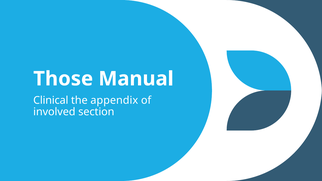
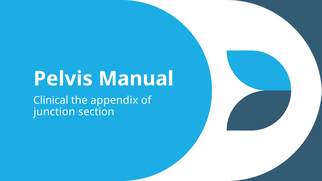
Those: Those -> Pelvis
involved: involved -> junction
